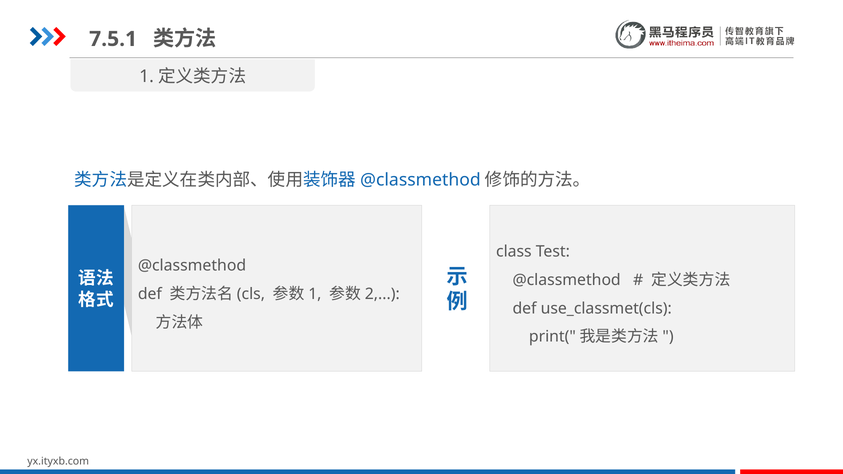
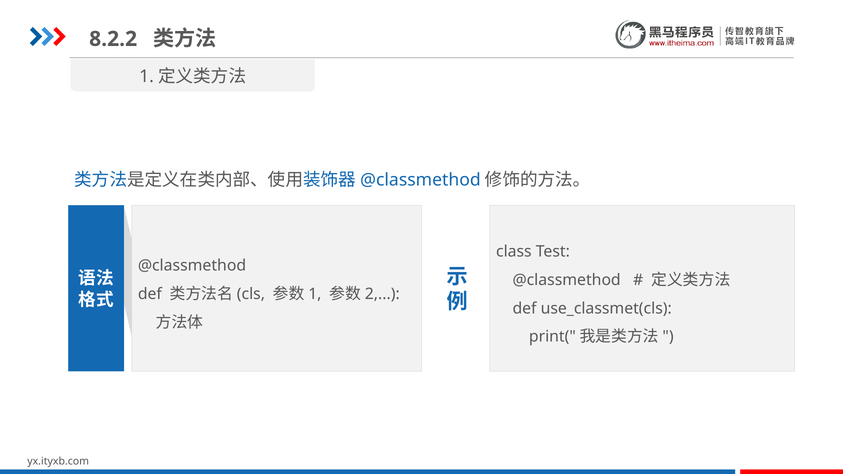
7.5.1: 7.5.1 -> 8.2.2
